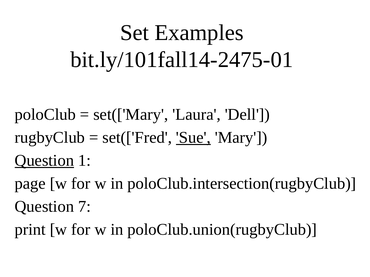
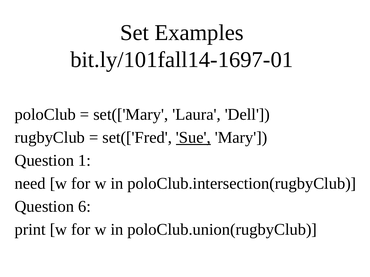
bit.ly/101fall14-2475-01: bit.ly/101fall14-2475-01 -> bit.ly/101fall14-1697-01
Question at (44, 161) underline: present -> none
page: page -> need
7: 7 -> 6
